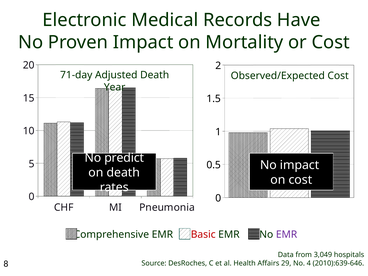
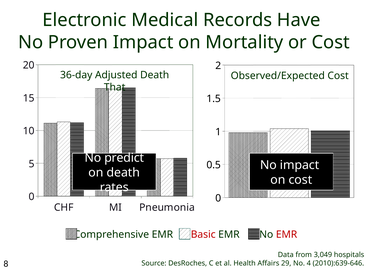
71-day: 71-day -> 36-day
Year: Year -> That
EMR at (287, 234) colour: purple -> red
